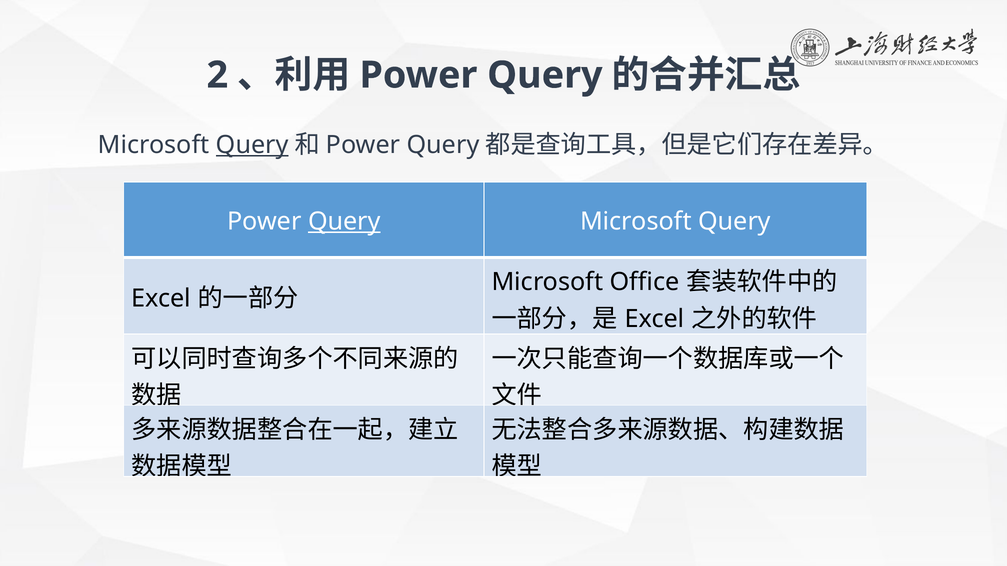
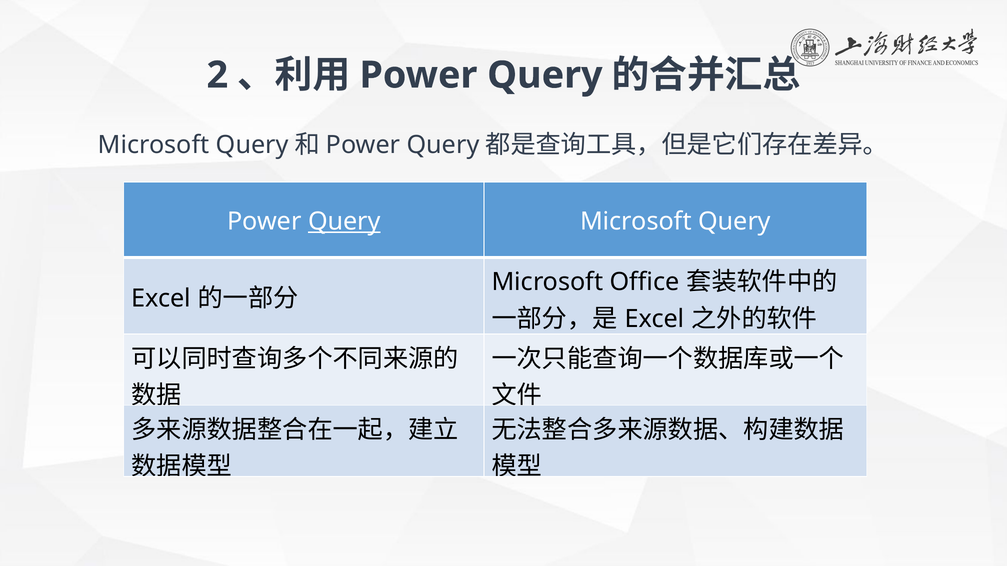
Query at (252, 145) underline: present -> none
